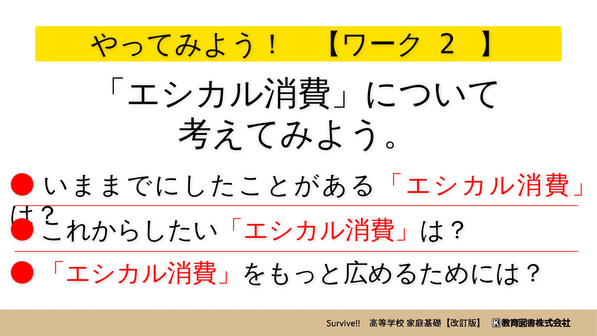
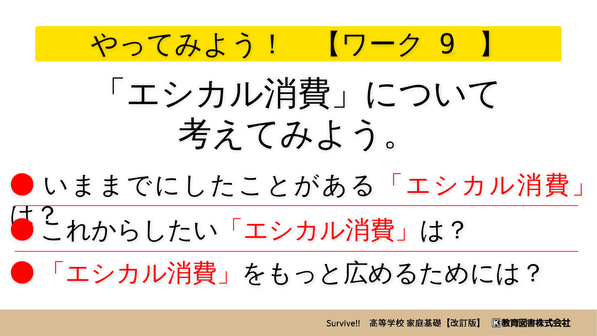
2: 2 -> 9
